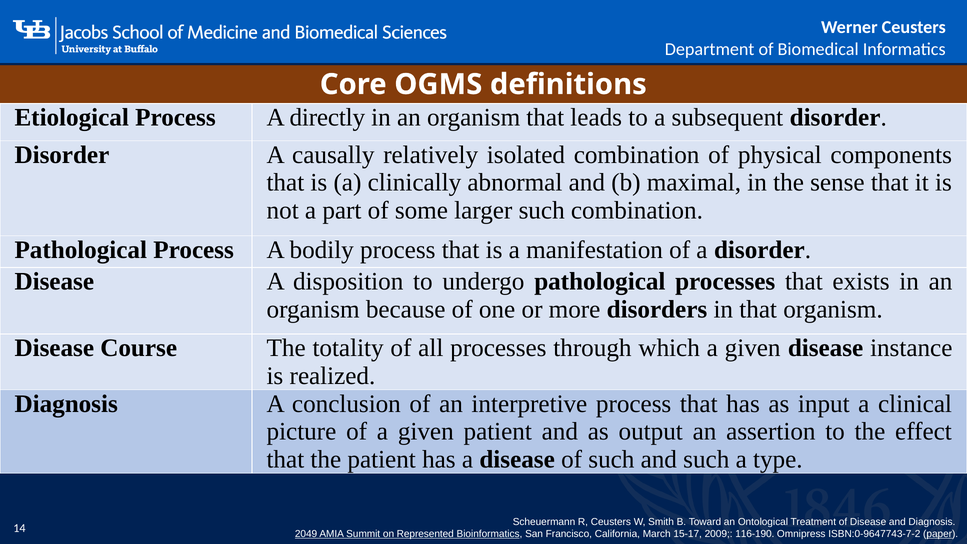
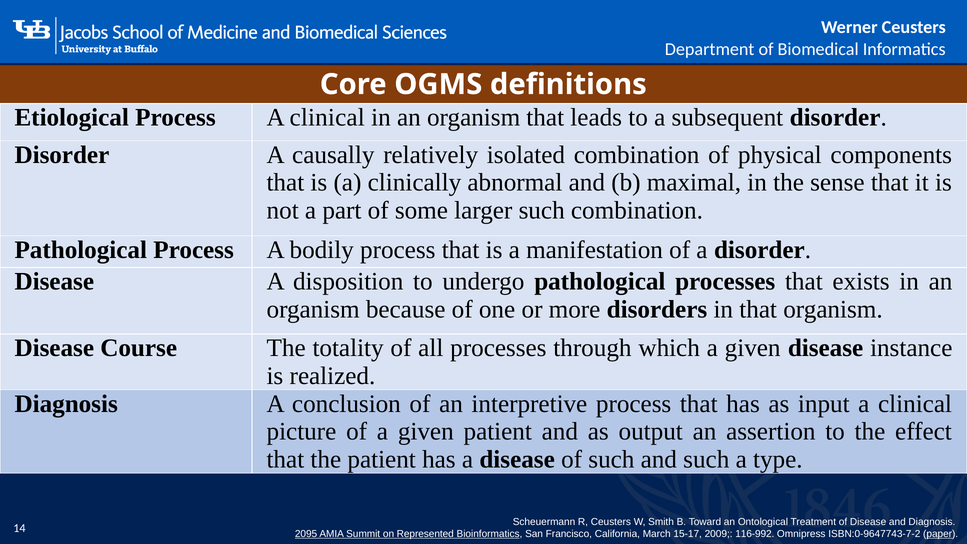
Process A directly: directly -> clinical
2049: 2049 -> 2095
116-190: 116-190 -> 116-992
